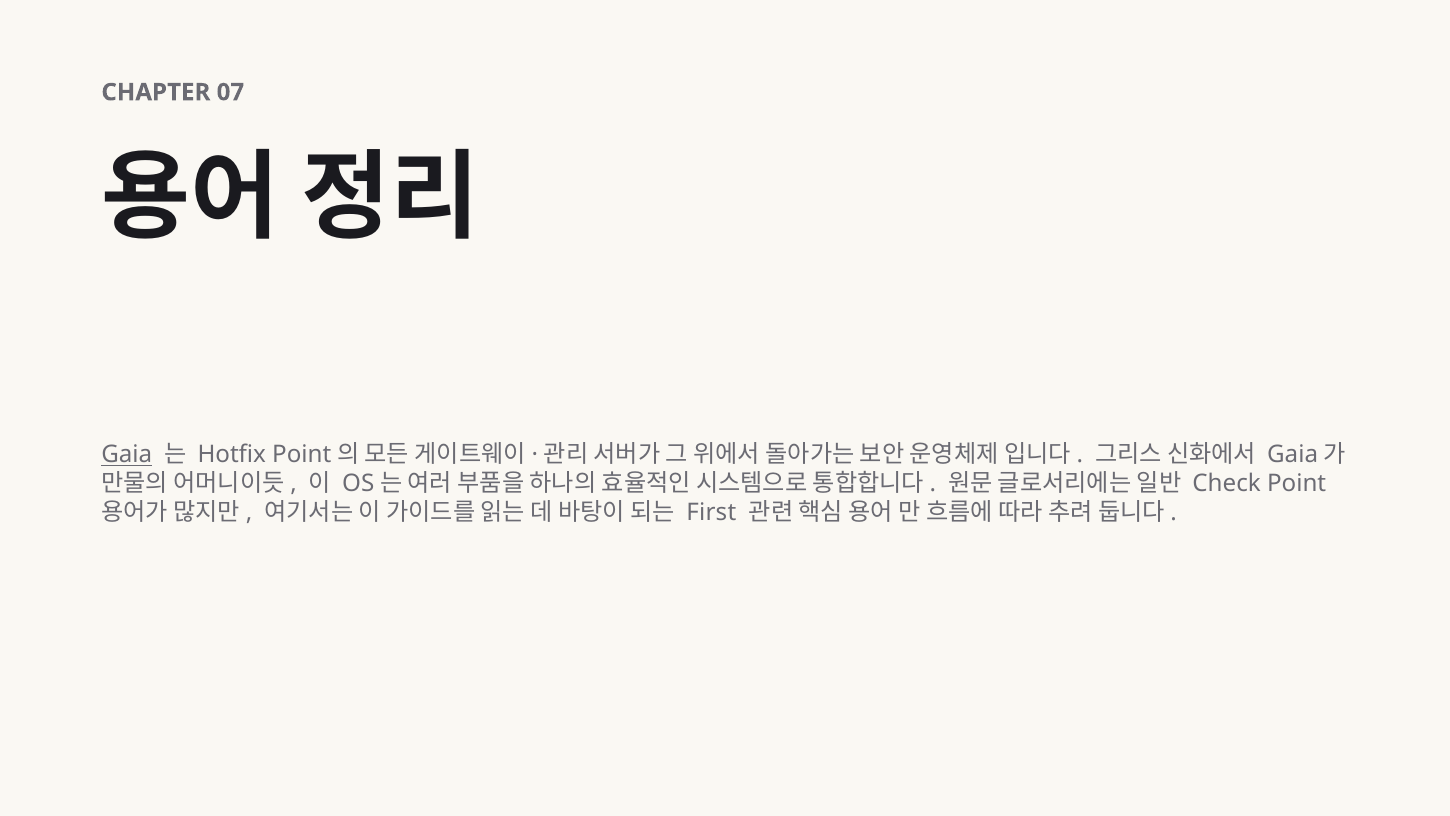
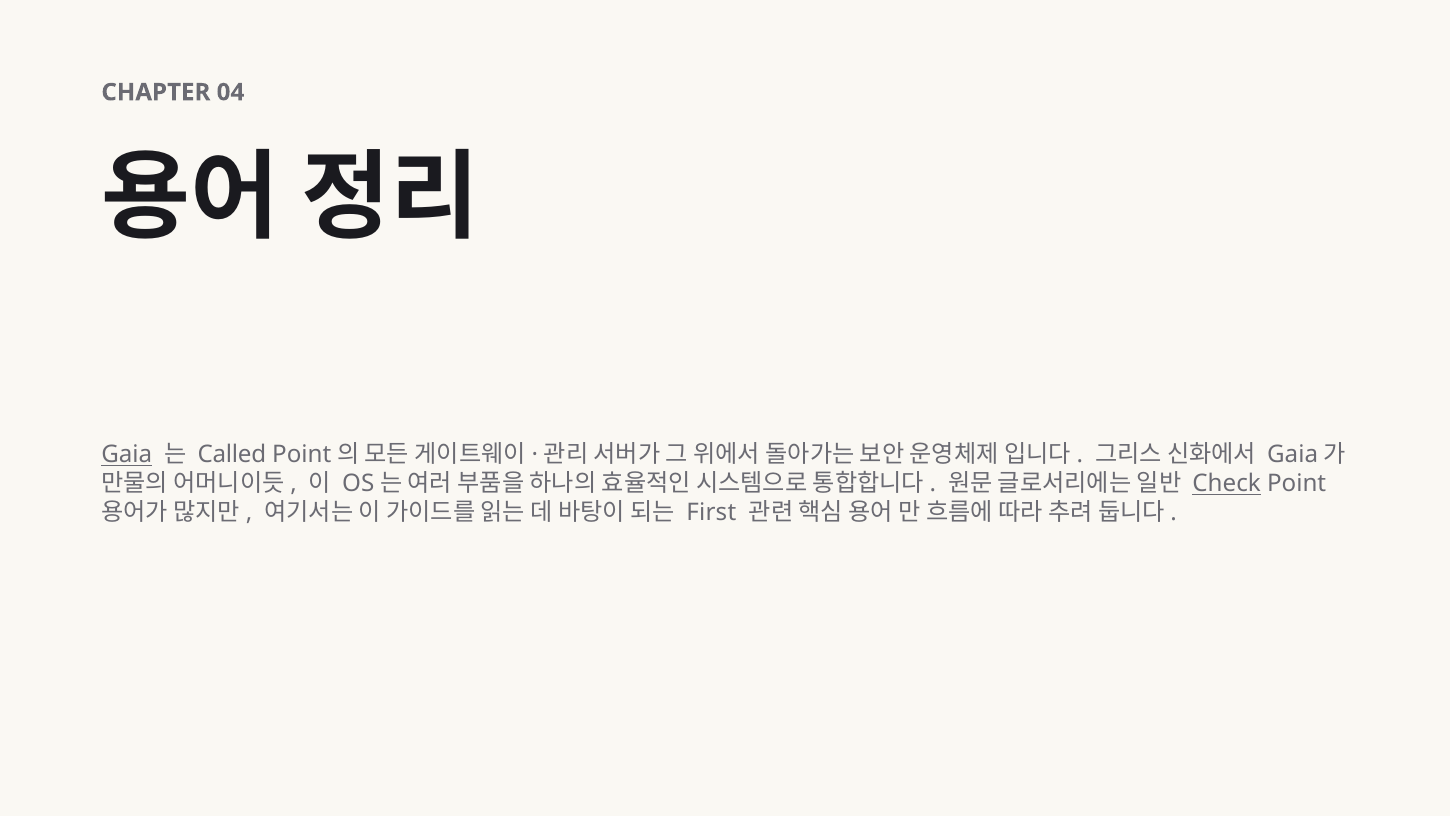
07: 07 -> 04
Hotfix: Hotfix -> Called
Check underline: none -> present
